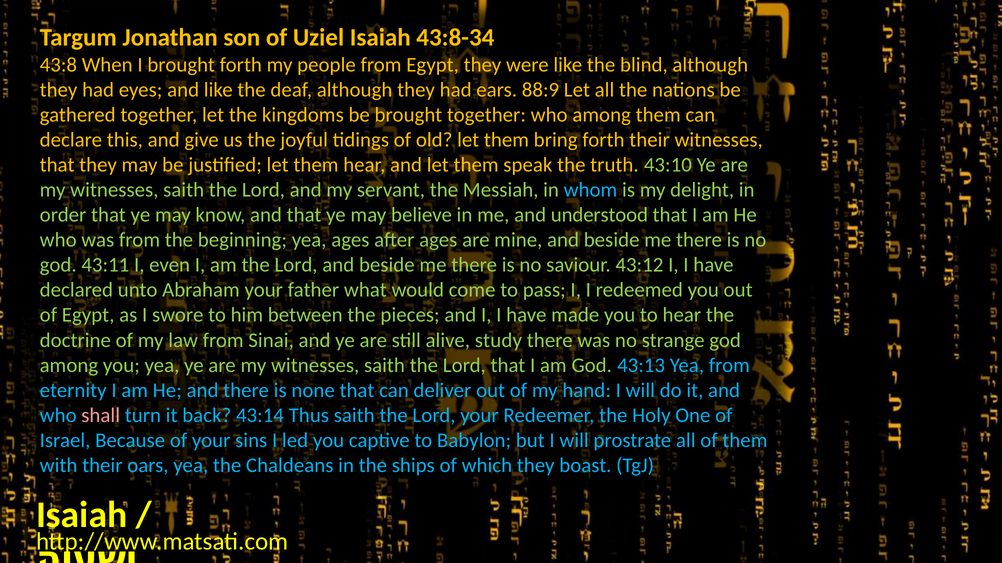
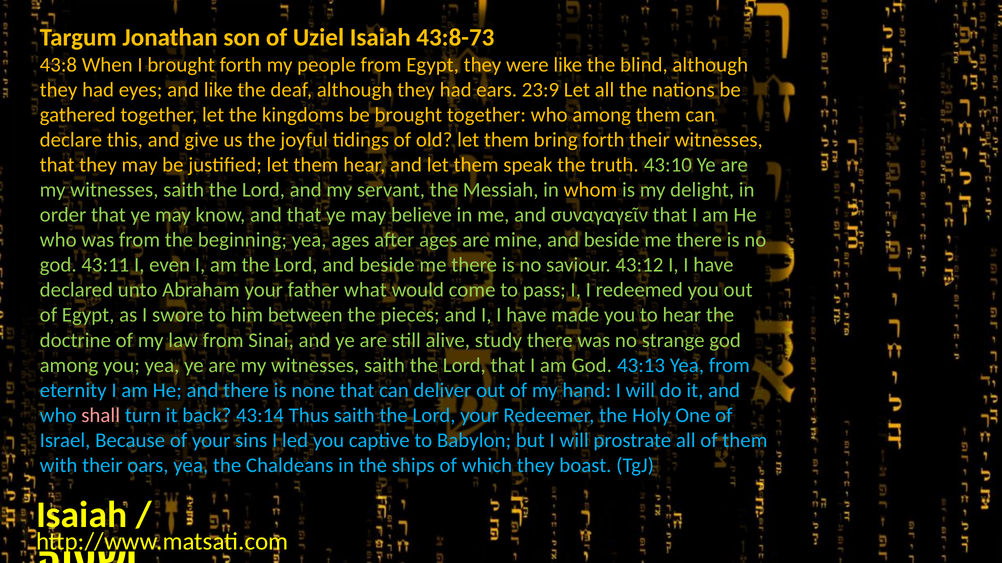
43:8-34: 43:8-34 -> 43:8-73
88:9: 88:9 -> 23:9
whom colour: light blue -> yellow
understood: understood -> συναγαγεῖν
